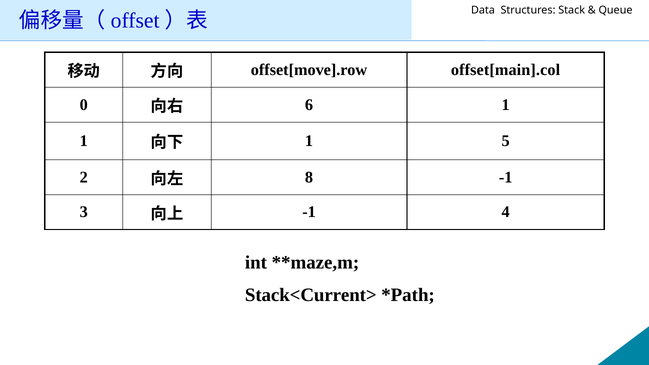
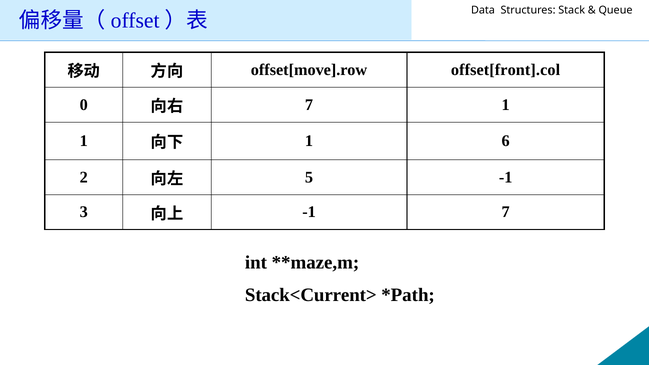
offset[main].col: offset[main].col -> offset[front].col
6 at (309, 105): 6 -> 7
5: 5 -> 6
8: 8 -> 5
-1 4: 4 -> 7
